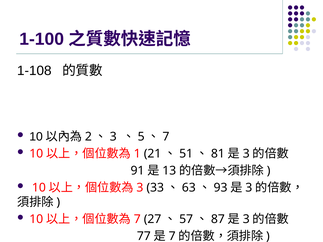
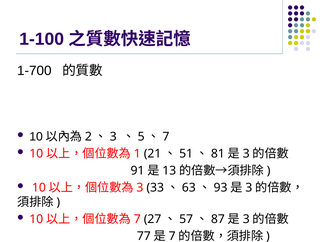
1-108: 1-108 -> 1-700
